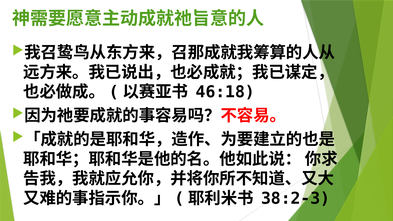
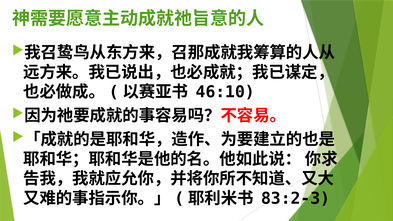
46:18: 46:18 -> 46:10
38:2-3: 38:2-3 -> 83:2-3
